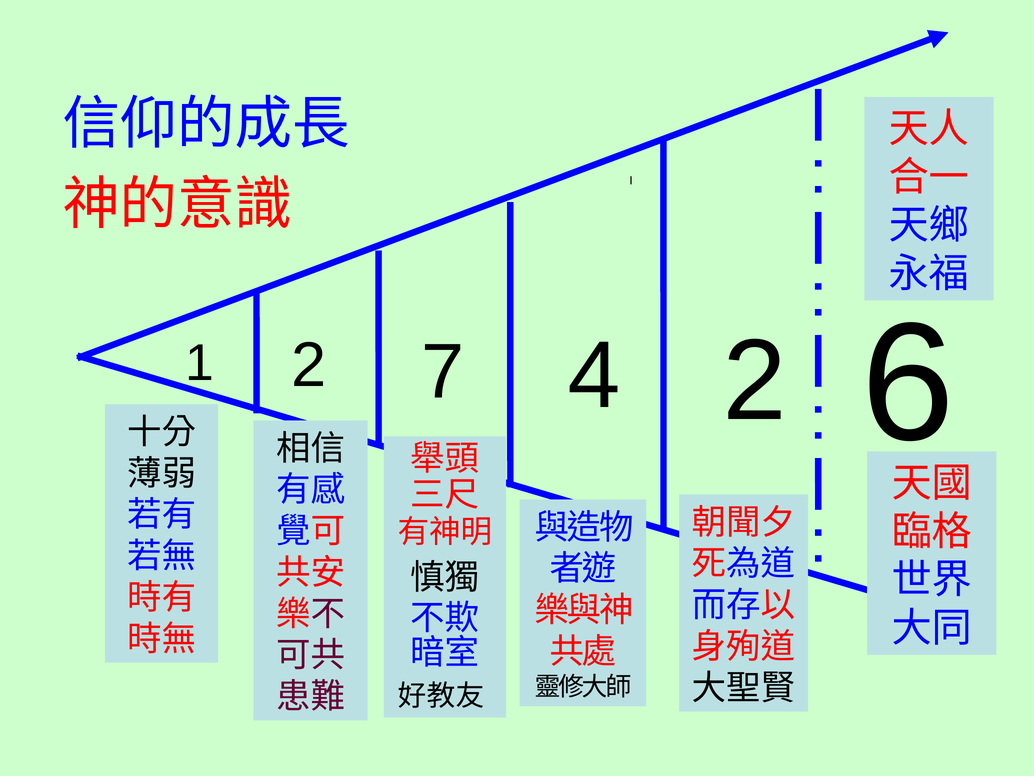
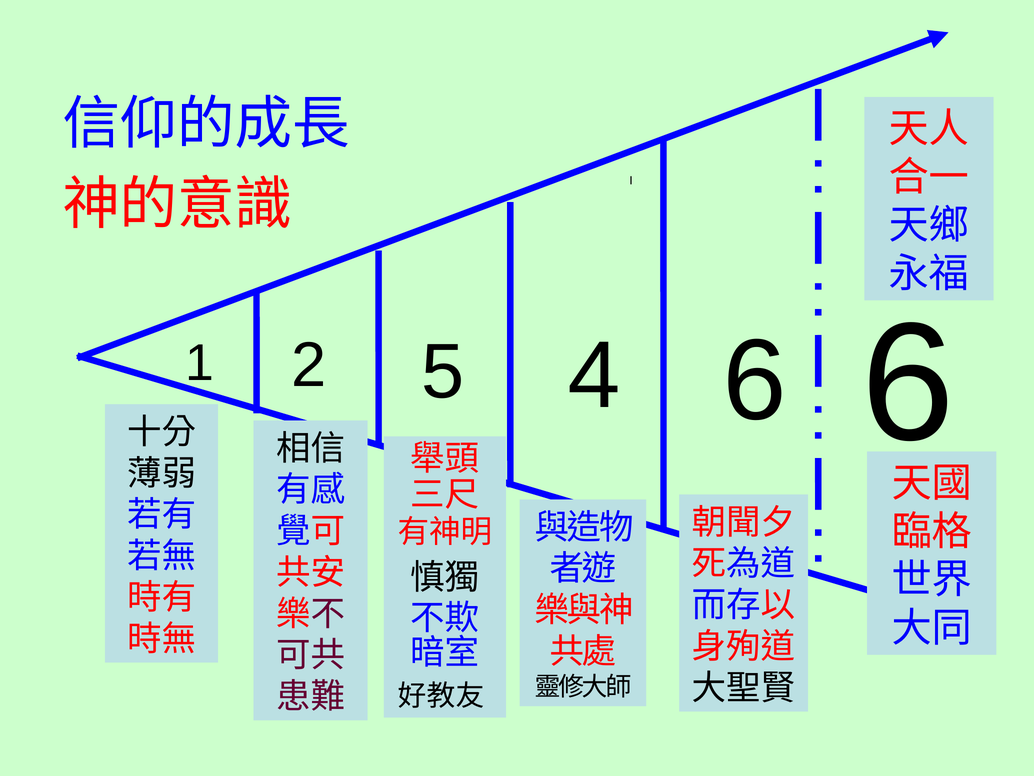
7: 7 -> 5
4 2: 2 -> 6
